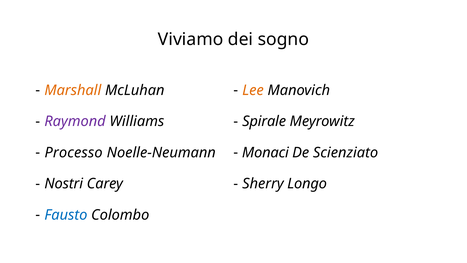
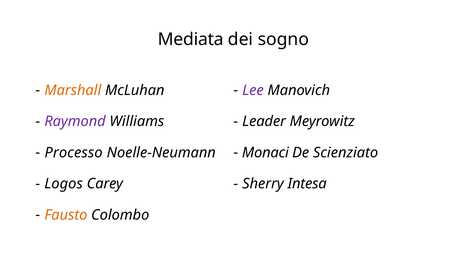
Viviamo: Viviamo -> Mediata
Lee colour: orange -> purple
Spirale: Spirale -> Leader
Nostri: Nostri -> Logos
Longo: Longo -> Intesa
Fausto colour: blue -> orange
